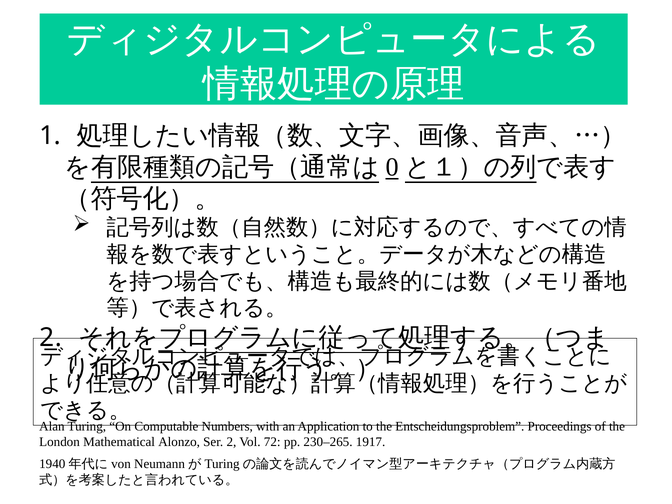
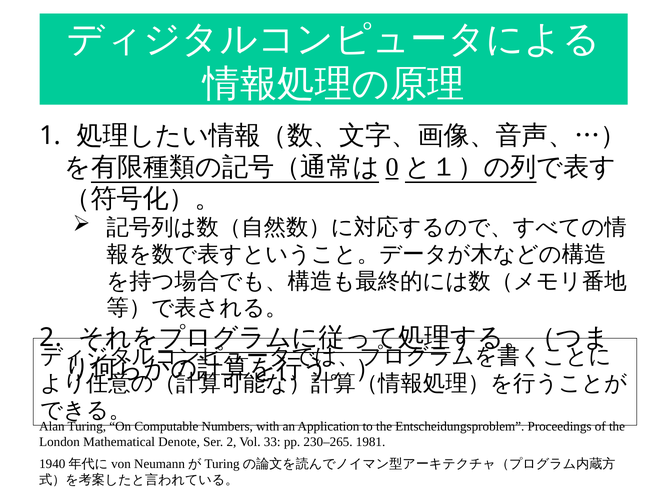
Alonzo: Alonzo -> Denote
72: 72 -> 33
1917: 1917 -> 1981
